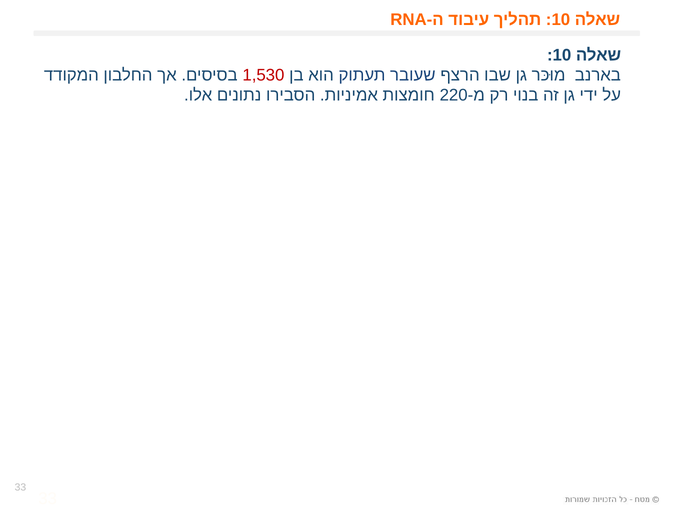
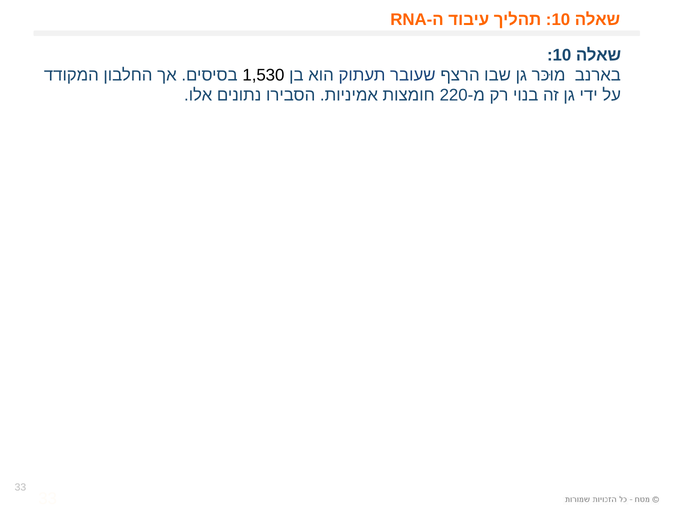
1,530 colour: red -> black
